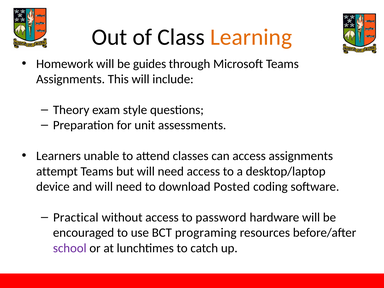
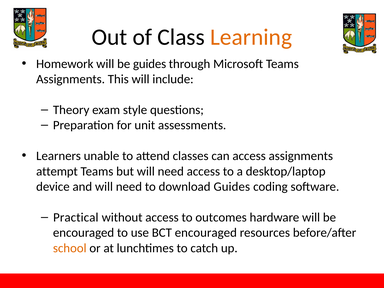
download Posted: Posted -> Guides
password: password -> outcomes
BCT programing: programing -> encouraged
school colour: purple -> orange
